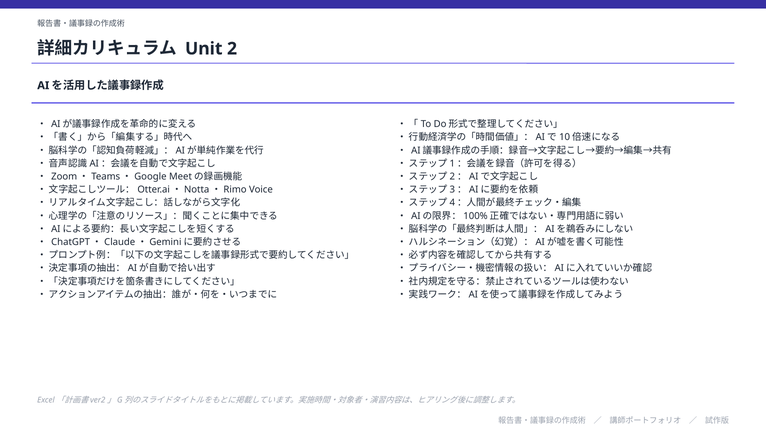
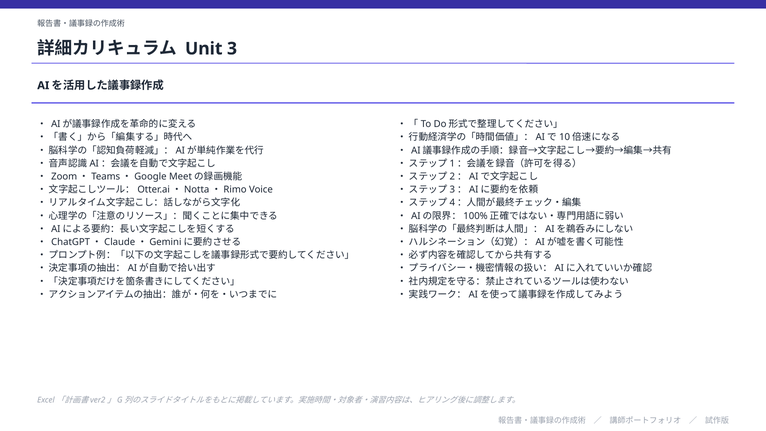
2: 2 -> 3
